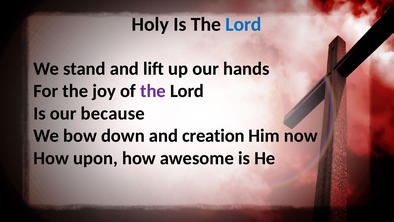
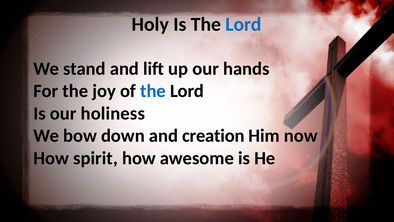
the at (153, 91) colour: purple -> blue
because: because -> holiness
upon: upon -> spirit
